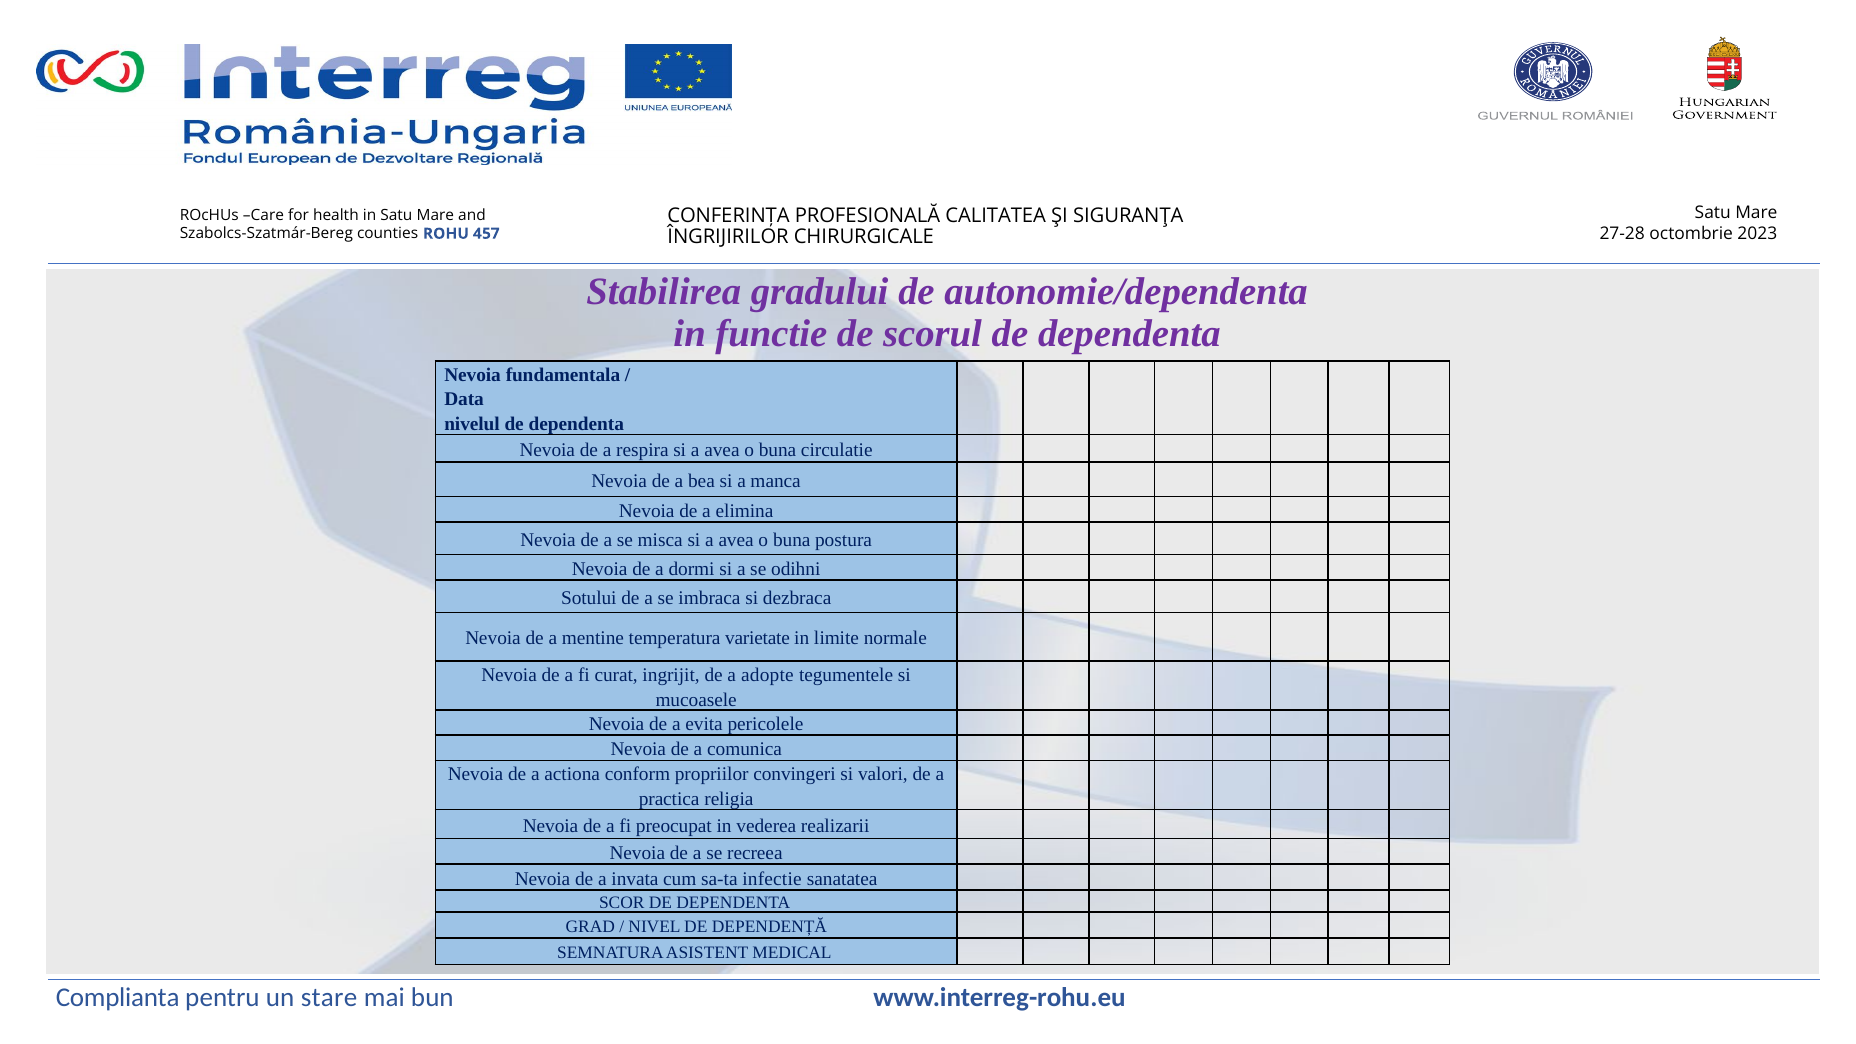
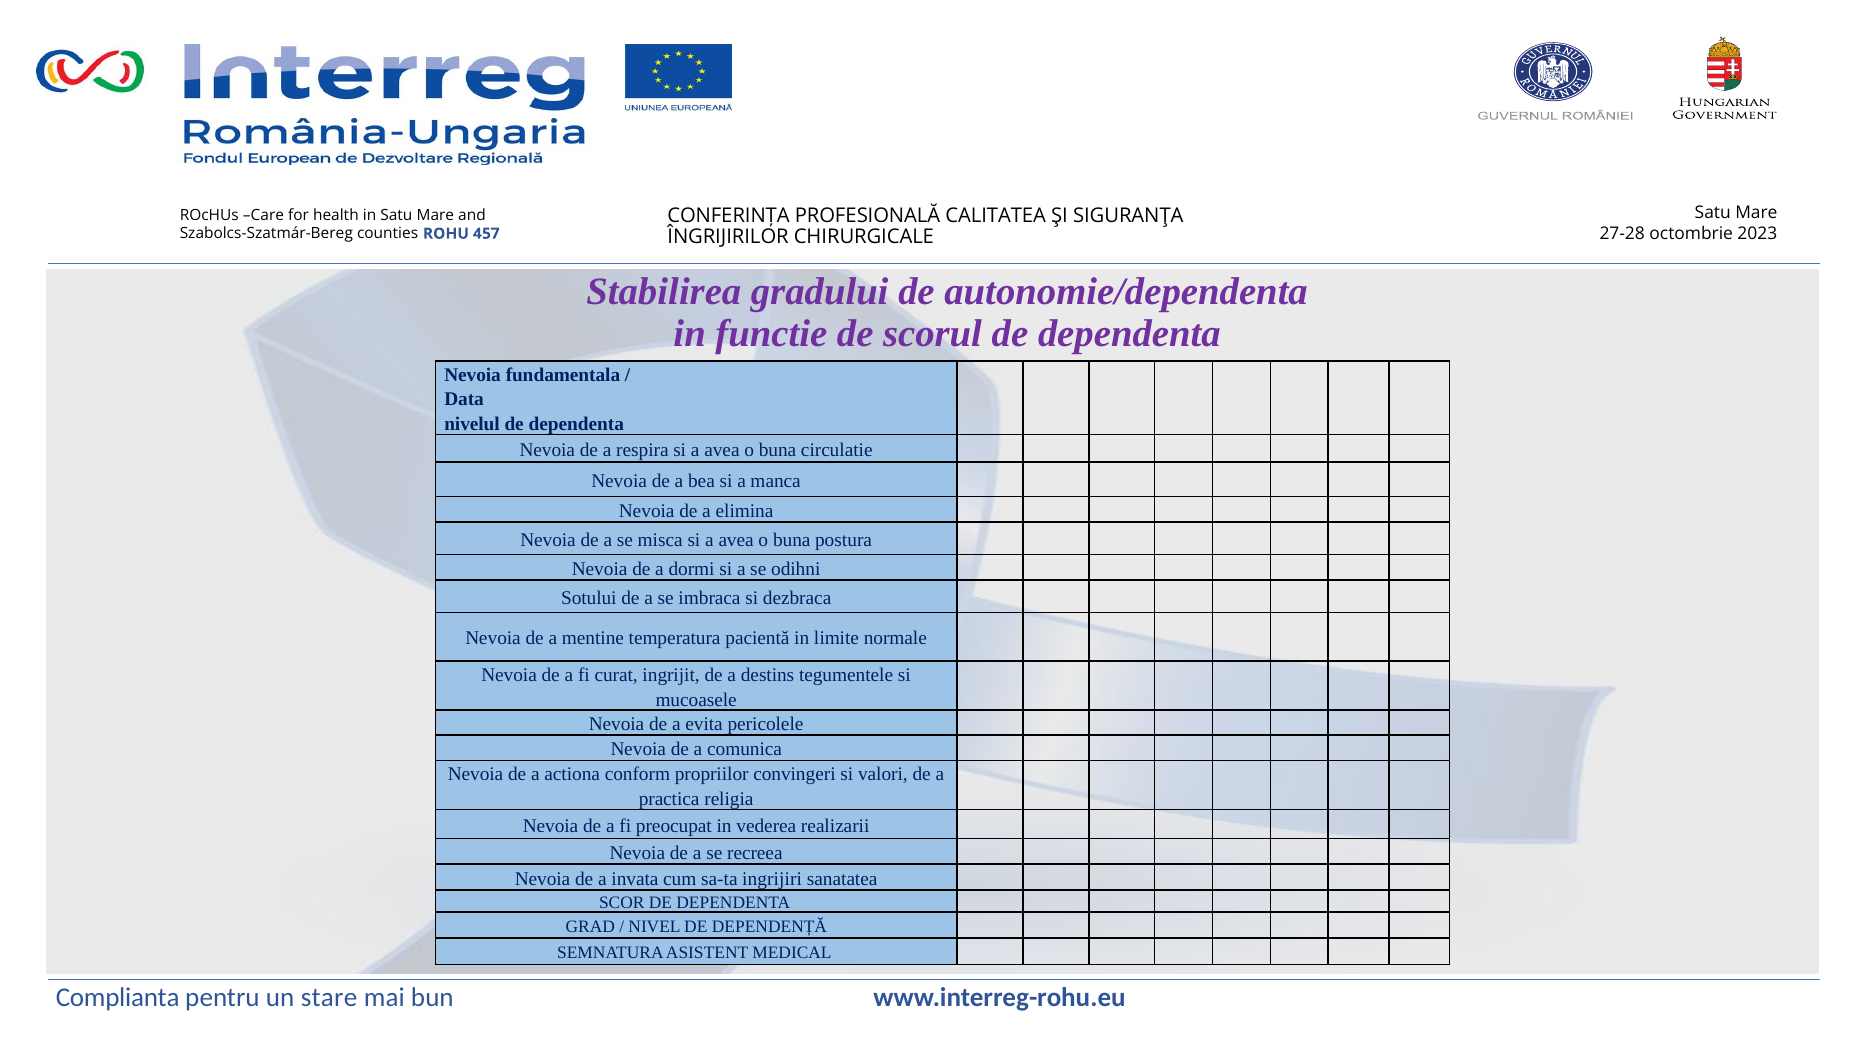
varietate: varietate -> pacientă
adopte: adopte -> destins
infectie: infectie -> ingrijiri
